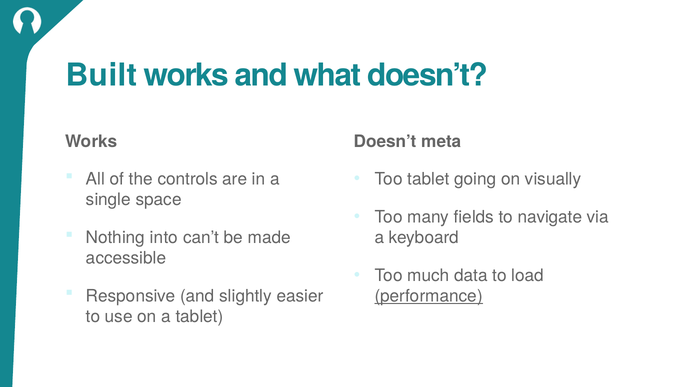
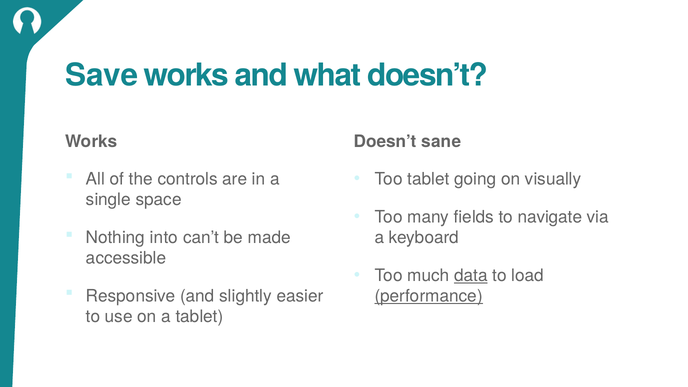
Built: Built -> Save
meta: meta -> sane
data underline: none -> present
